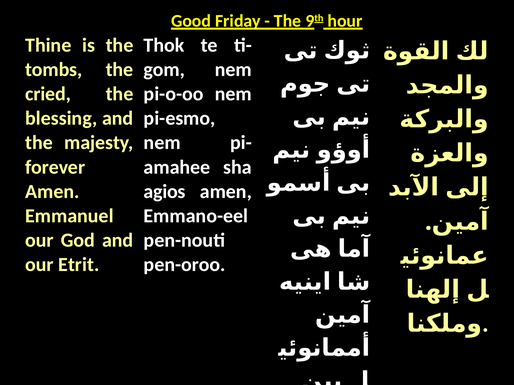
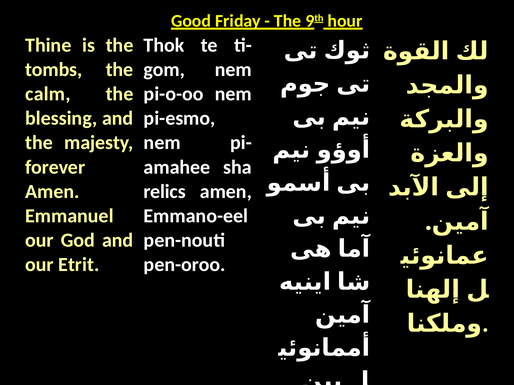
cried: cried -> calm
agios: agios -> relics
